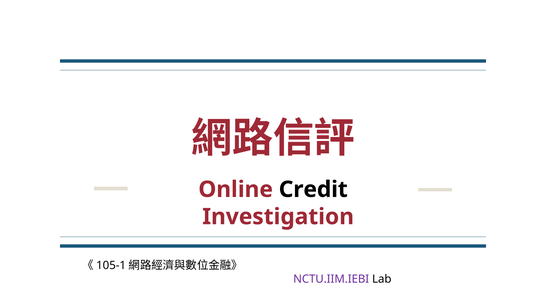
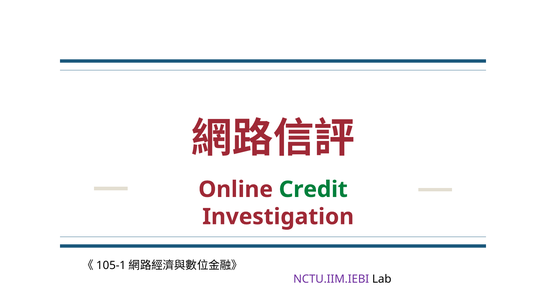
Credit colour: black -> green
